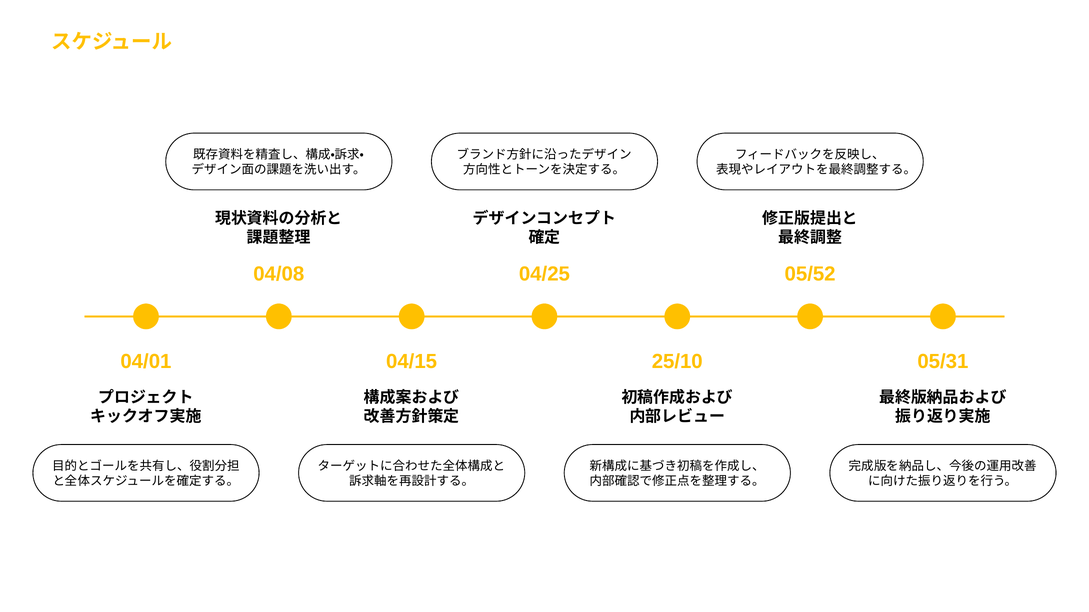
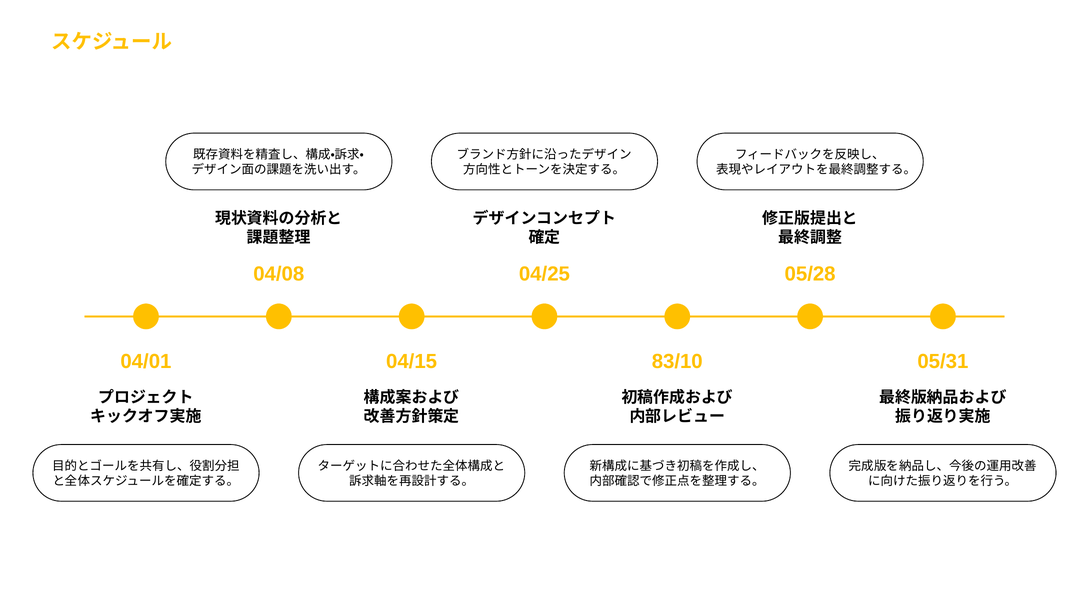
05/52: 05/52 -> 05/28
25/10: 25/10 -> 83/10
